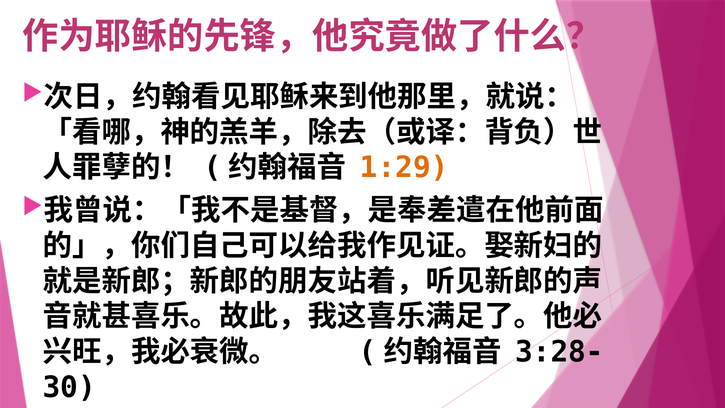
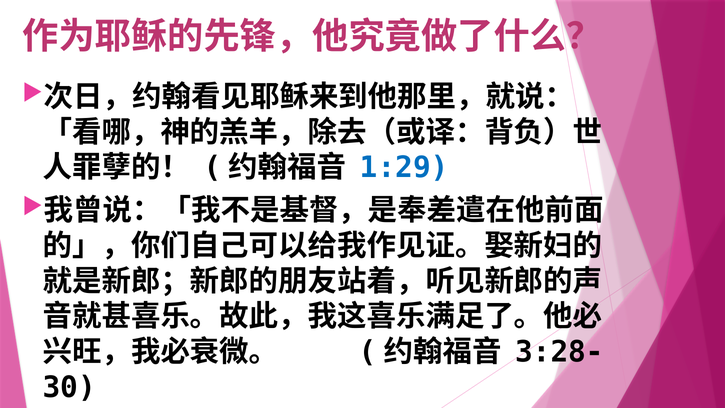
1:29 colour: orange -> blue
